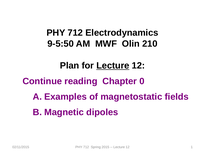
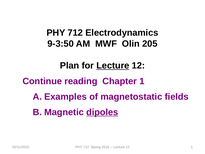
9-5:50: 9-5:50 -> 9-3:50
210: 210 -> 205
Chapter 0: 0 -> 1
dipoles underline: none -> present
